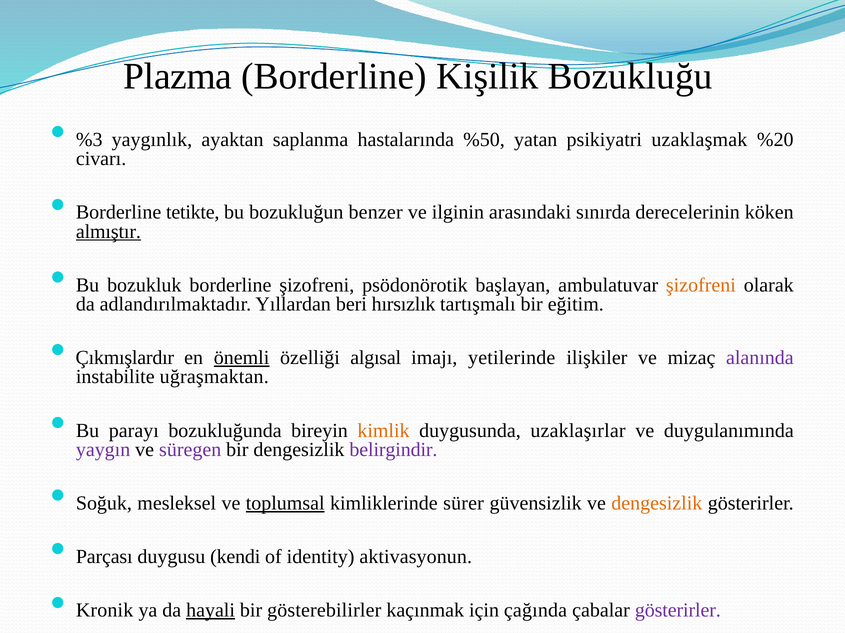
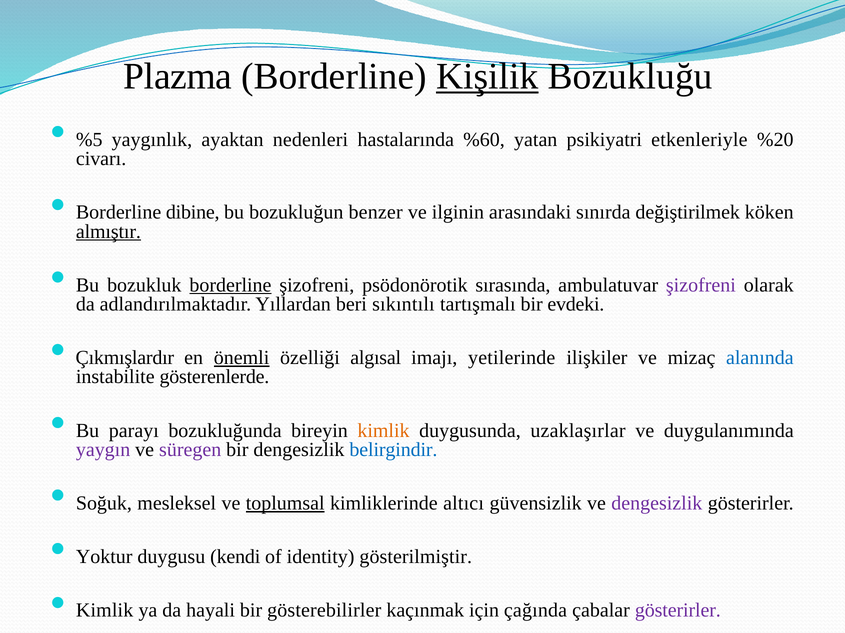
Kişilik underline: none -> present
%3: %3 -> %5
saplanma: saplanma -> nedenleri
%50: %50 -> %60
uzaklaşmak: uzaklaşmak -> etkenleriyle
tetikte: tetikte -> dibine
derecelerinin: derecelerinin -> değiştirilmek
borderline at (230, 285) underline: none -> present
başlayan: başlayan -> sırasında
şizofreni at (701, 285) colour: orange -> purple
hırsızlık: hırsızlık -> sıkıntılı
eğitim: eğitim -> evdeki
alanında colour: purple -> blue
uğraşmaktan: uğraşmaktan -> gösterenlerde
belirgindir colour: purple -> blue
sürer: sürer -> altıcı
dengesizlik at (657, 504) colour: orange -> purple
Parçası: Parçası -> Yoktur
aktivasyonun: aktivasyonun -> gösterilmiştir
Kronik at (105, 611): Kronik -> Kimlik
hayali underline: present -> none
